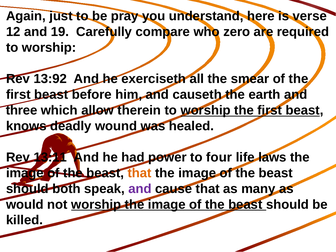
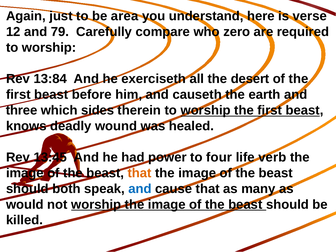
pray: pray -> area
19: 19 -> 79
13:92: 13:92 -> 13:84
smear: smear -> desert
allow: allow -> sides
13:11: 13:11 -> 13:45
laws: laws -> verb
and at (140, 189) colour: purple -> blue
